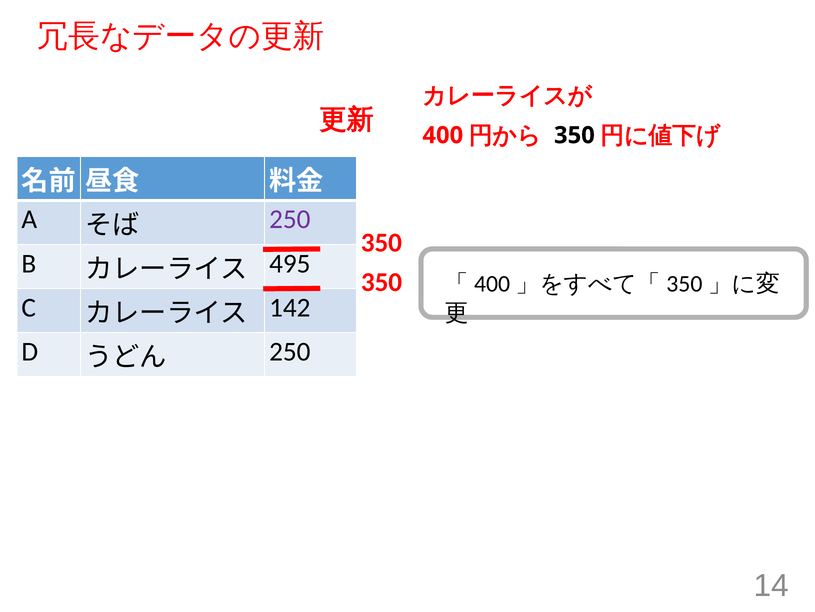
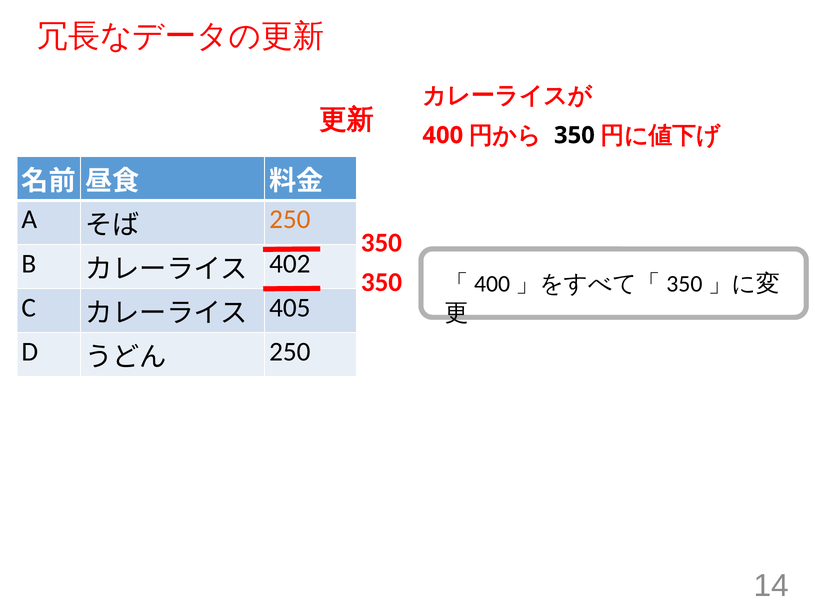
250 at (290, 219) colour: purple -> orange
495: 495 -> 402
142: 142 -> 405
